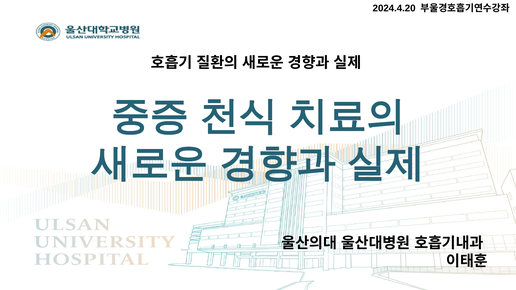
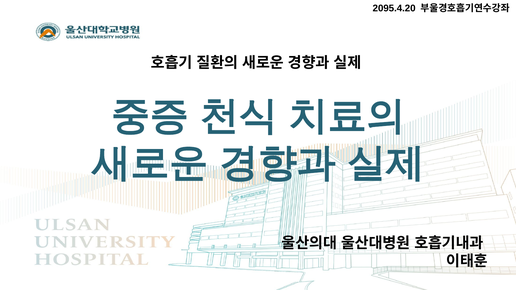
2024.4.20: 2024.4.20 -> 2095.4.20
